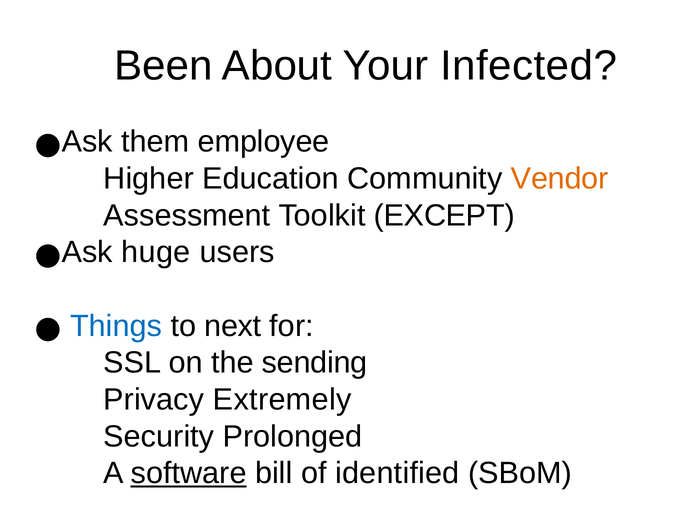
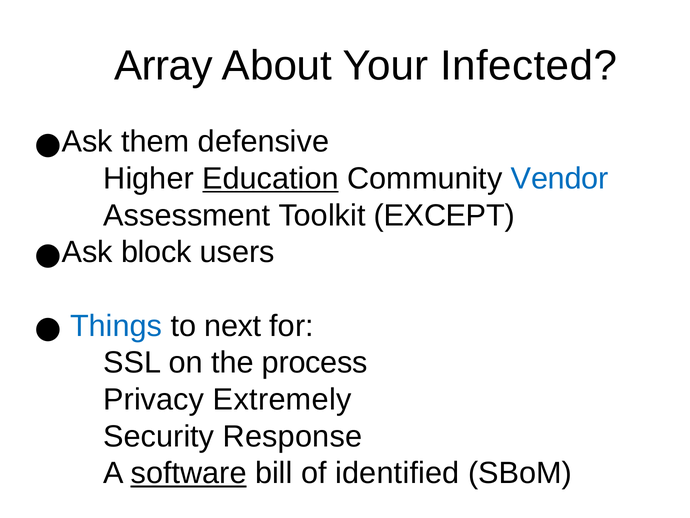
Been: Been -> Array
employee: employee -> defensive
Education underline: none -> present
Vendor colour: orange -> blue
huge: huge -> block
sending: sending -> process
Prolonged: Prolonged -> Response
